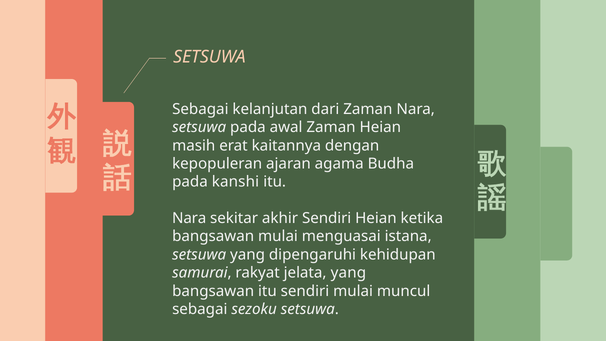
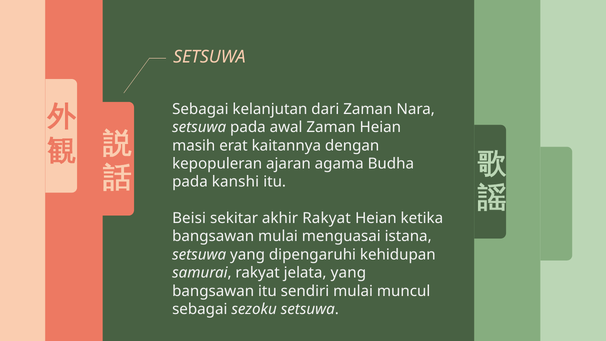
Nara at (189, 218): Nara -> Beisi
akhir Sendiri: Sendiri -> Rakyat
